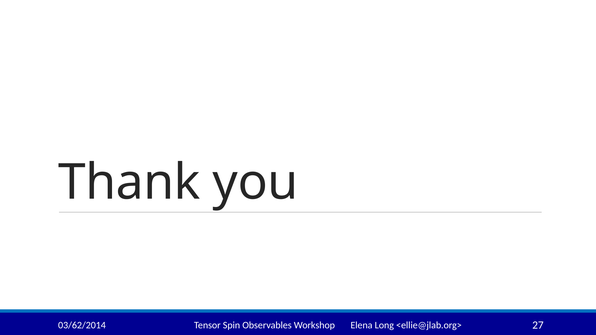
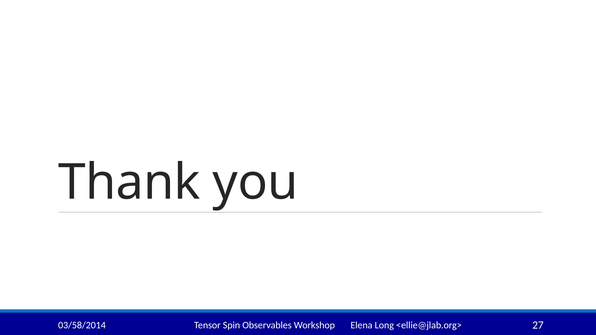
03/62/2014: 03/62/2014 -> 03/58/2014
